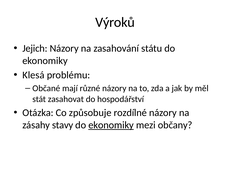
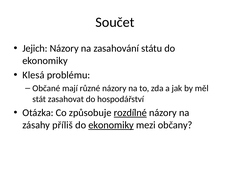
Výroků: Výroků -> Součet
rozdílné underline: none -> present
stavy: stavy -> příliš
